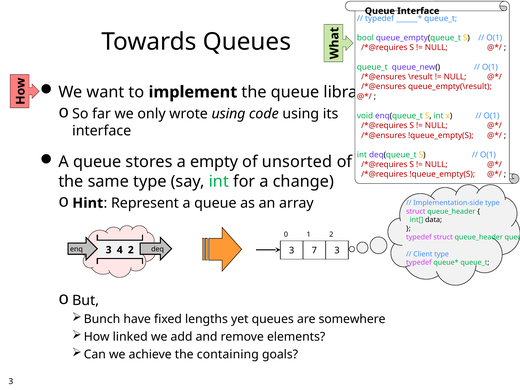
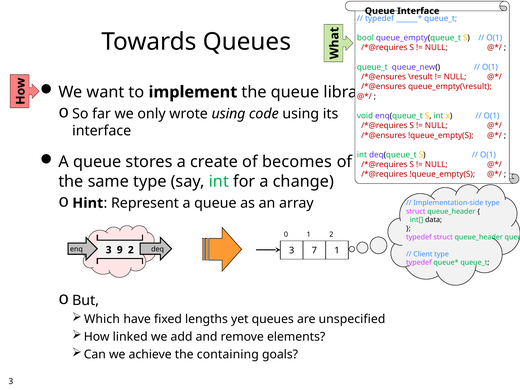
empty: empty -> create
unsorted: unsorted -> becomes
7 3: 3 -> 1
4: 4 -> 9
Bunch: Bunch -> Which
somewhere: somewhere -> unspecified
